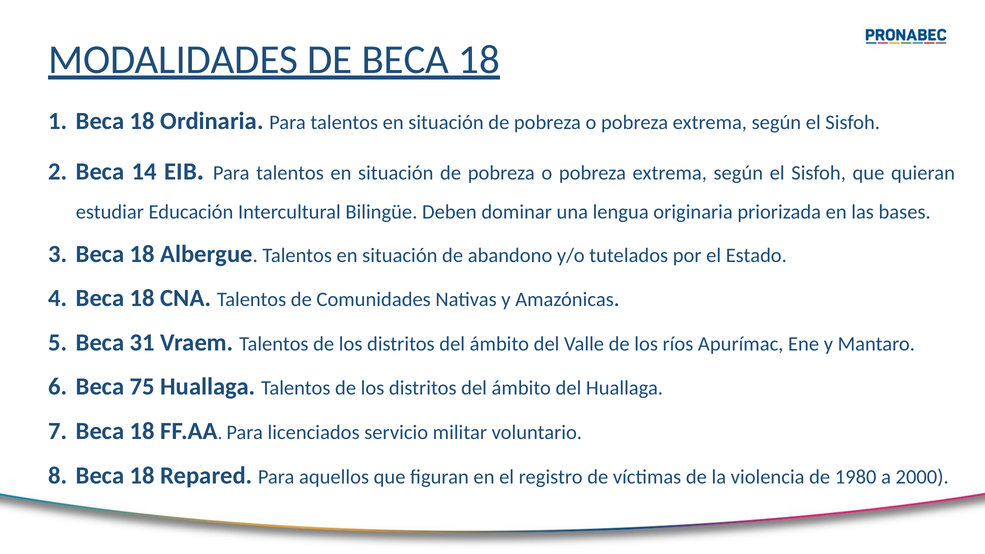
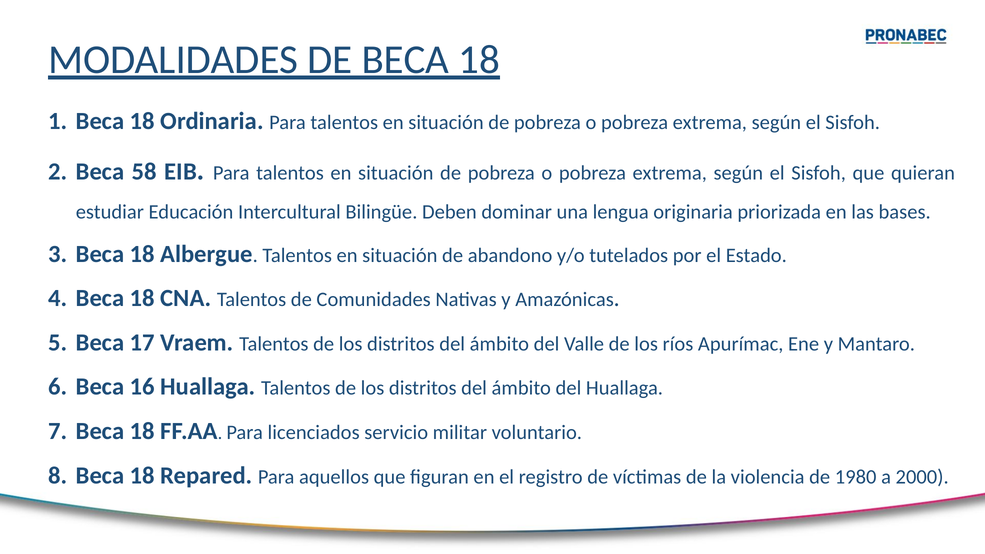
14: 14 -> 58
31: 31 -> 17
75: 75 -> 16
